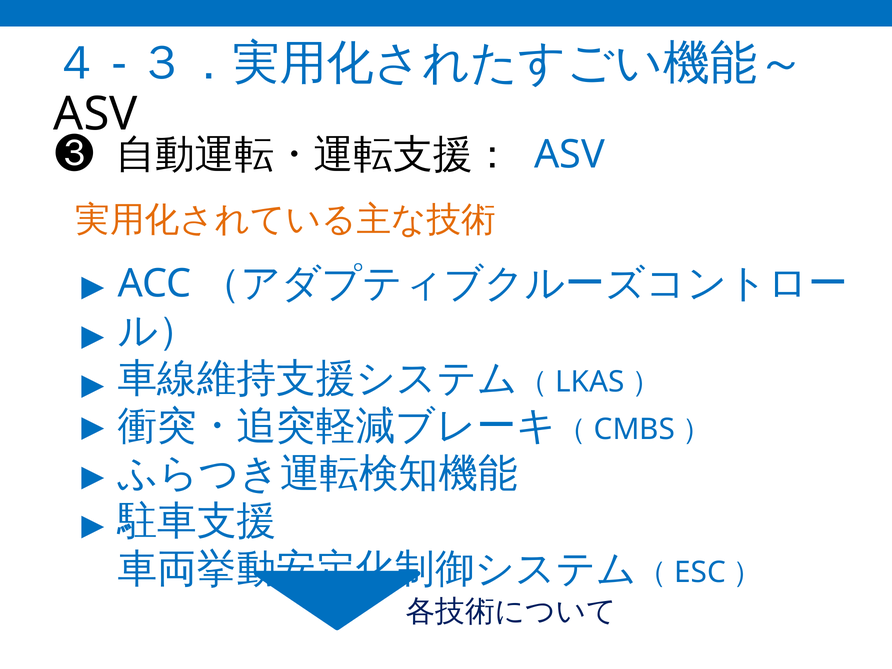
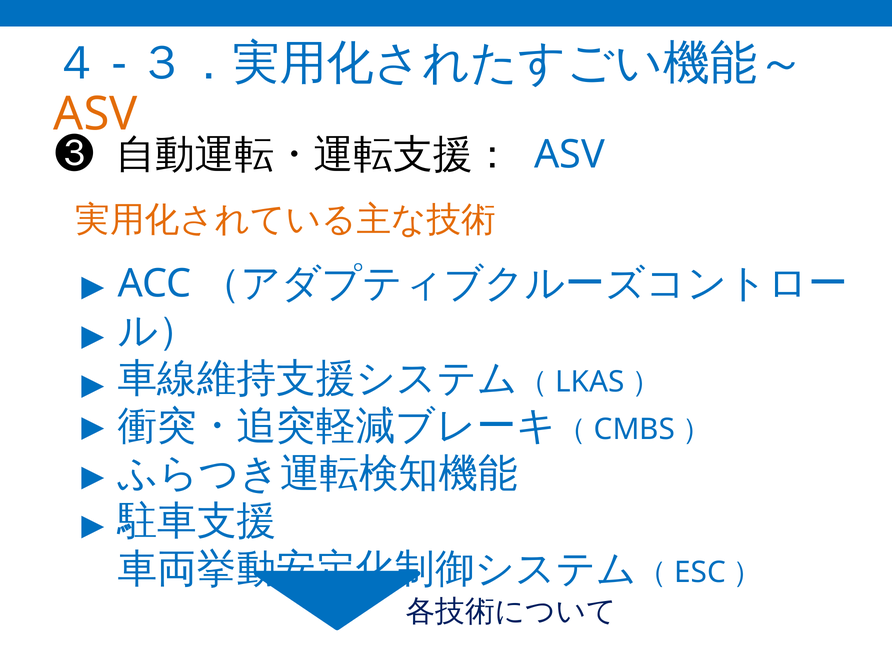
ASV at (96, 114) colour: black -> orange
